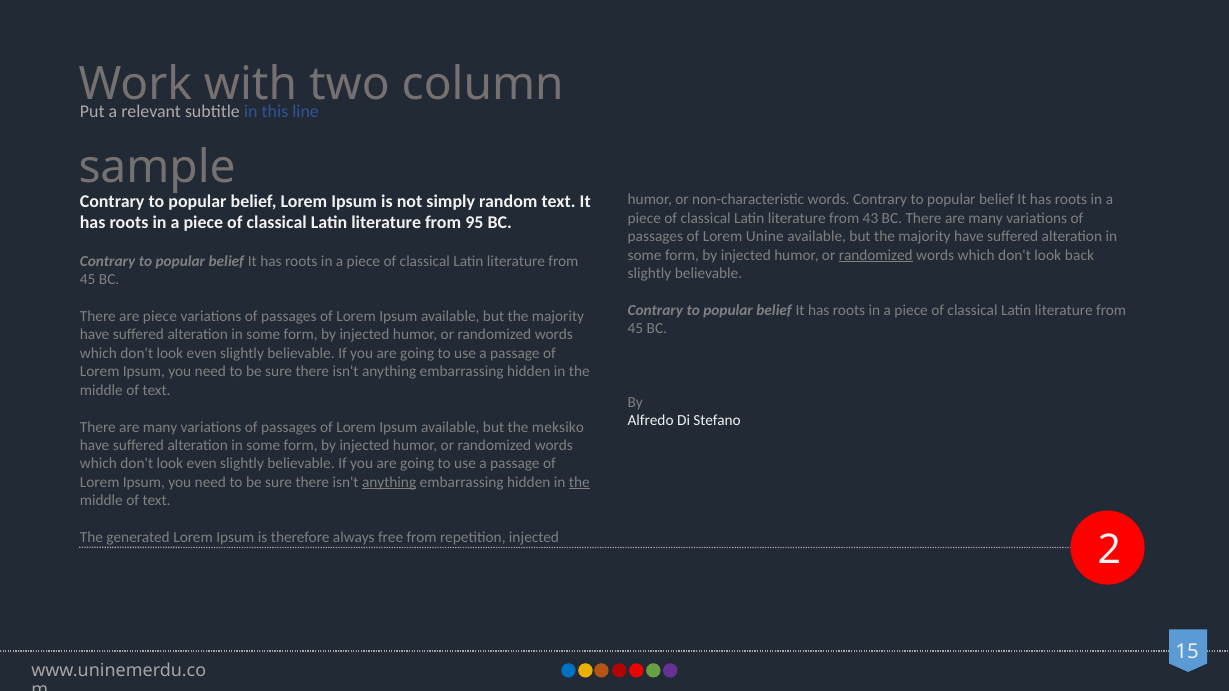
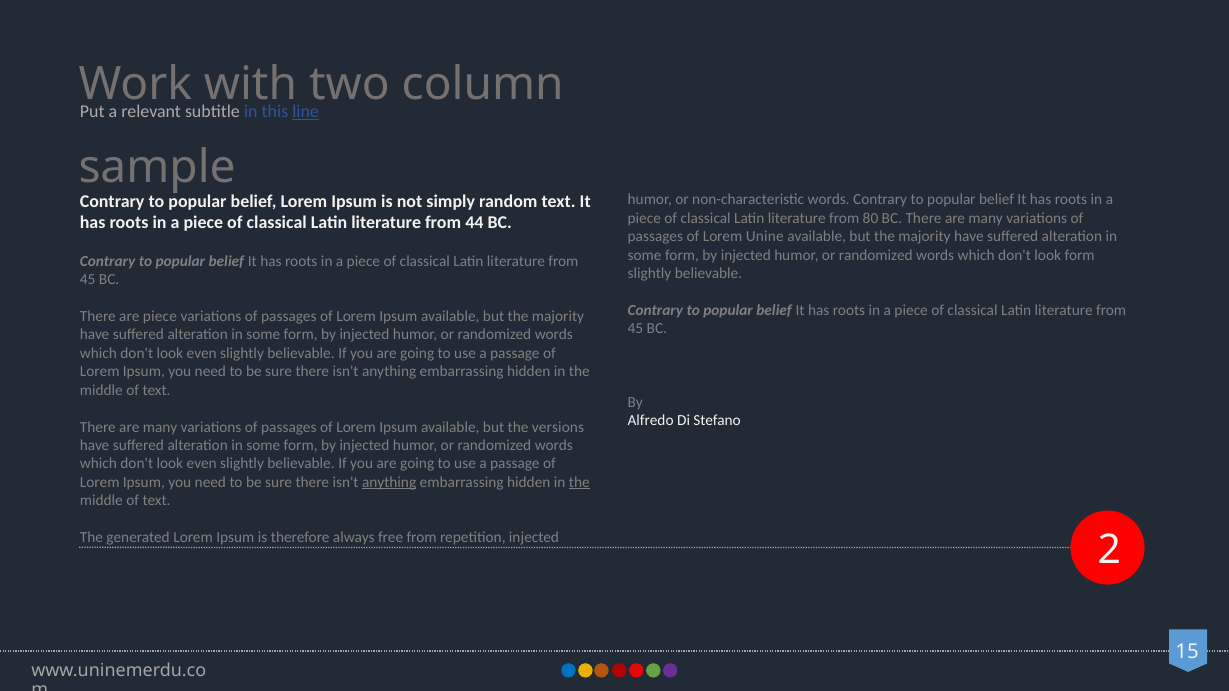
line underline: none -> present
43: 43 -> 80
95: 95 -> 44
randomized at (876, 255) underline: present -> none
look back: back -> form
meksiko: meksiko -> versions
